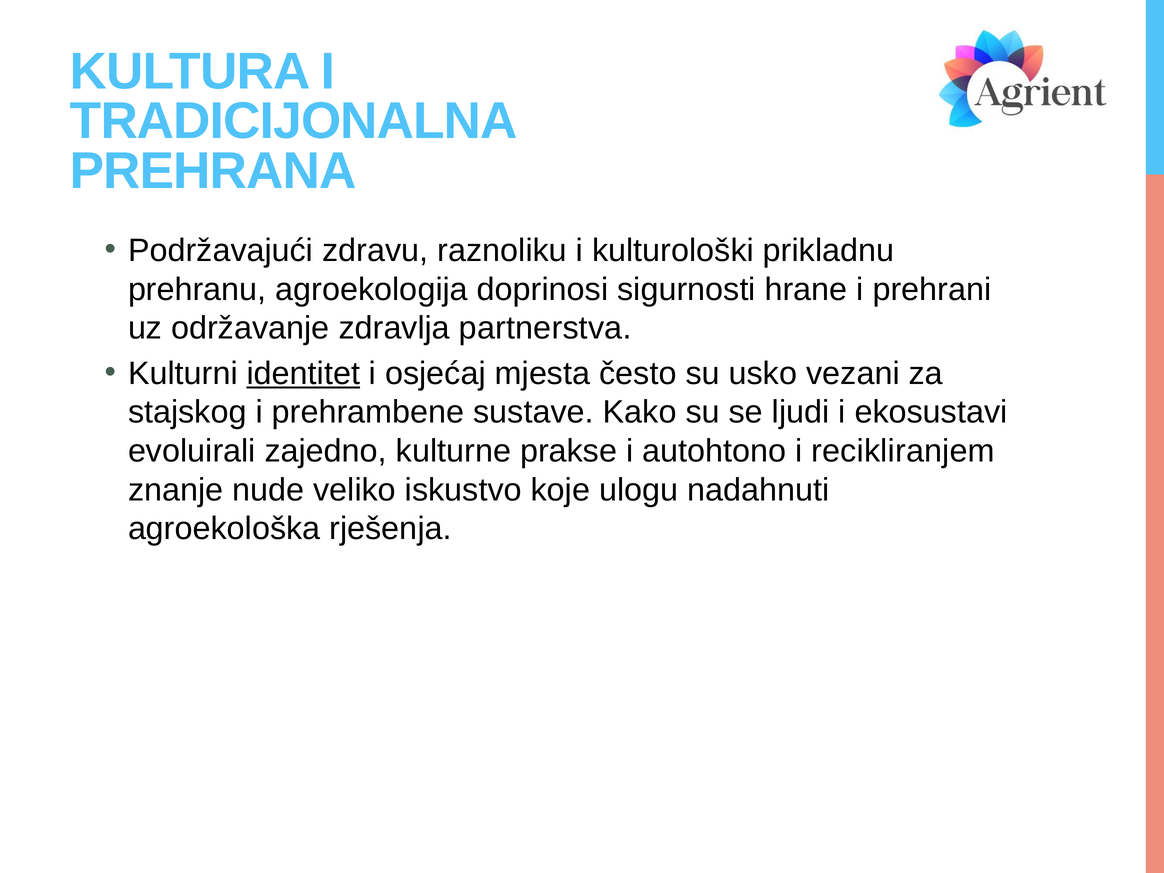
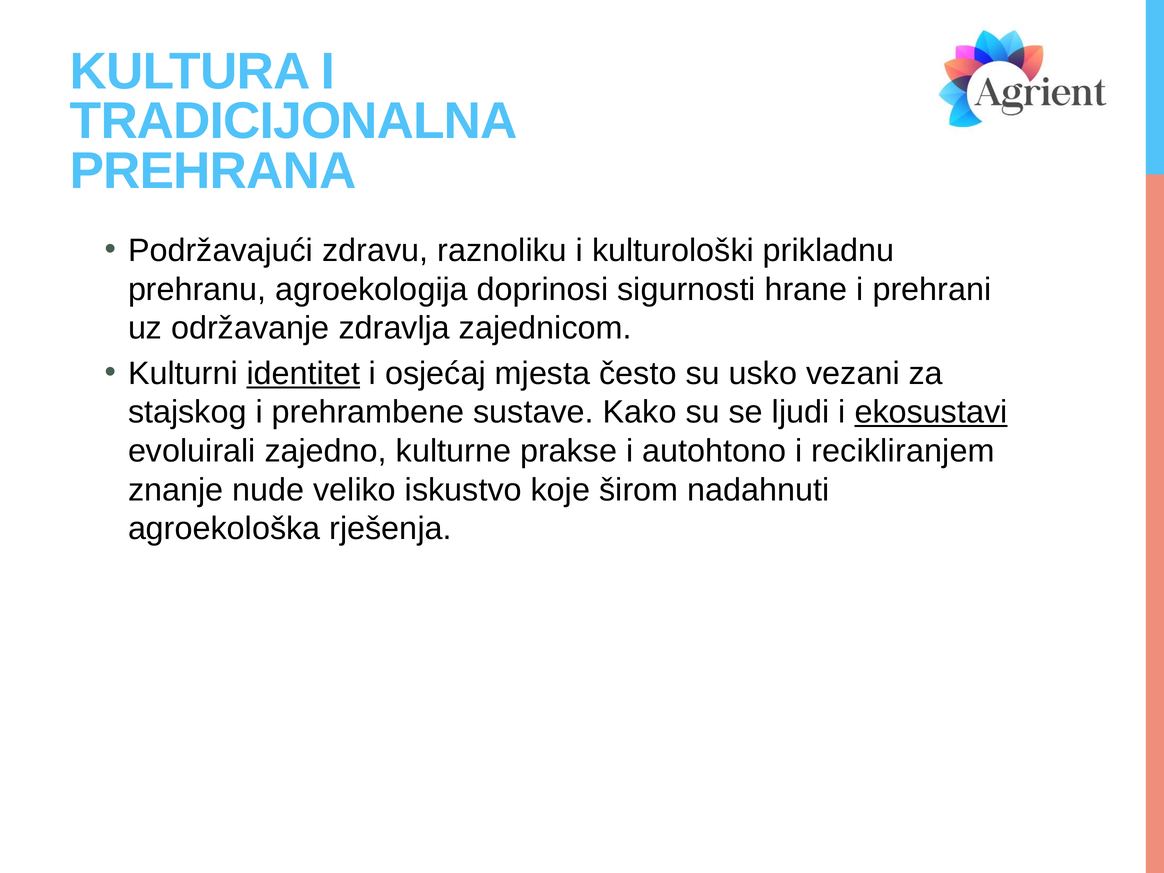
partnerstva: partnerstva -> zajednicom
ekosustavi underline: none -> present
ulogu: ulogu -> širom
